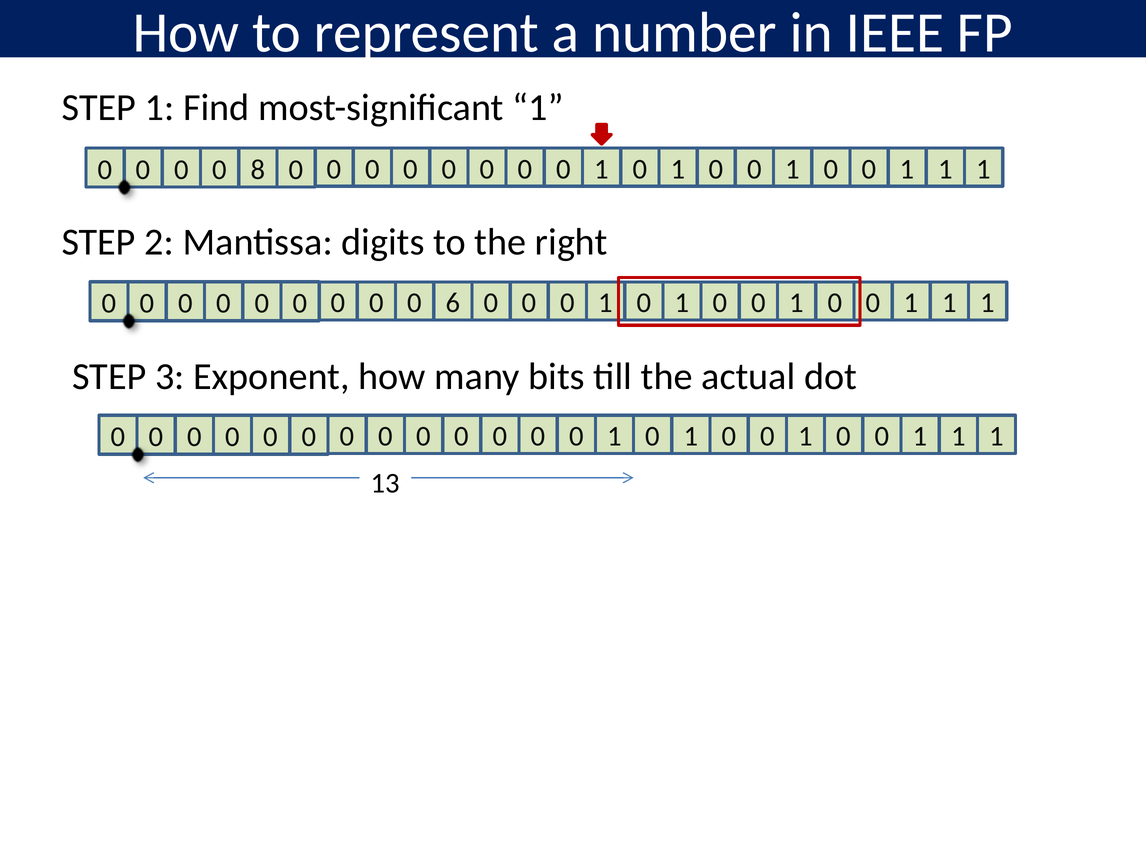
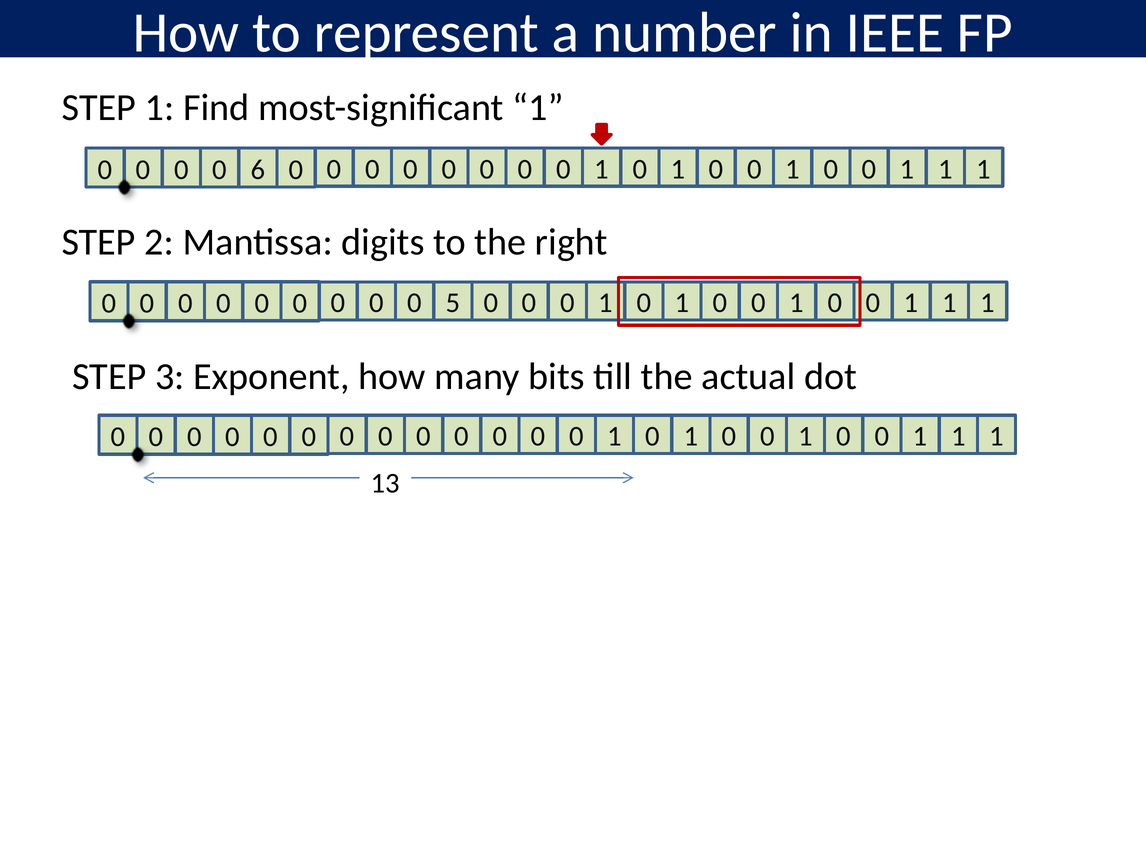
8: 8 -> 6
6: 6 -> 5
